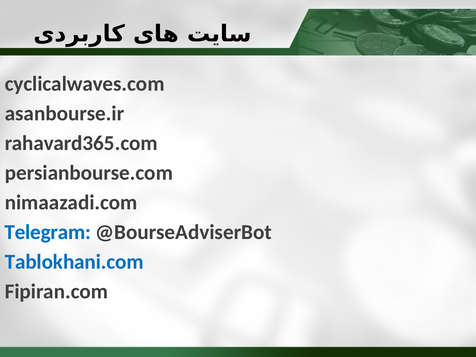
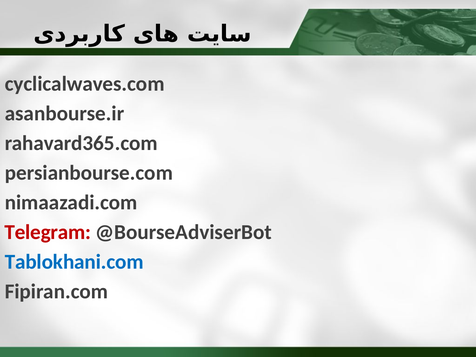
Telegram colour: blue -> red
